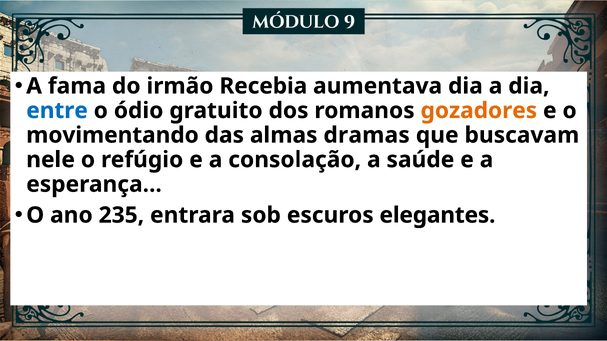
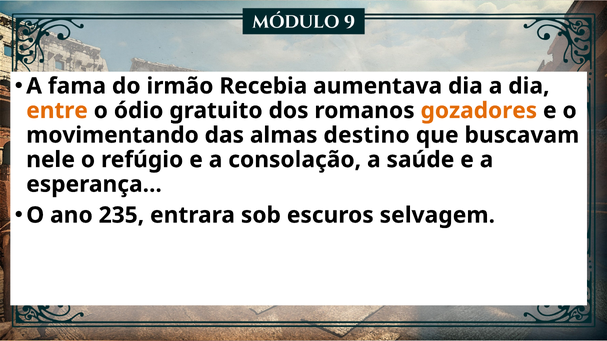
entre colour: blue -> orange
dramas: dramas -> destino
elegantes: elegantes -> selvagem
